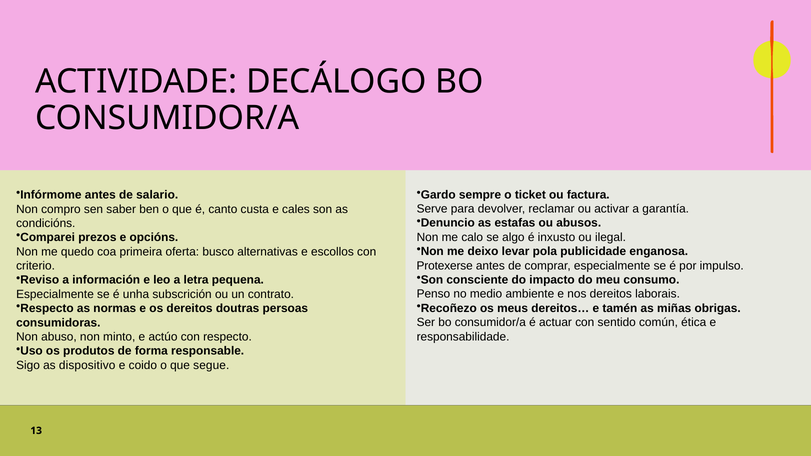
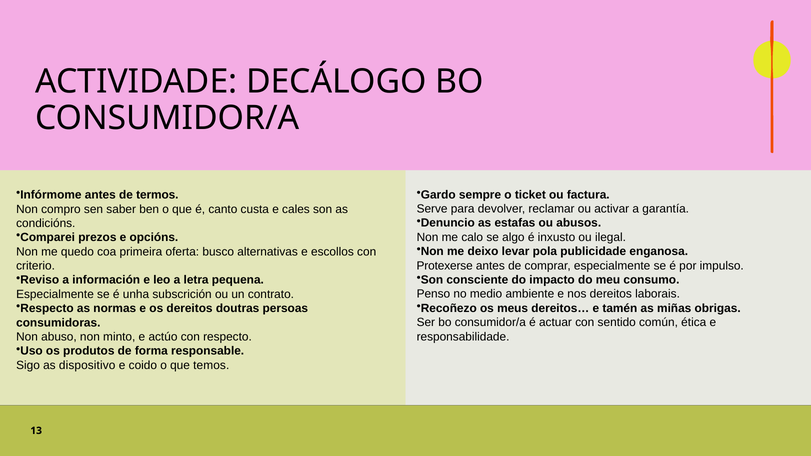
salario: salario -> termos
segue: segue -> temos
